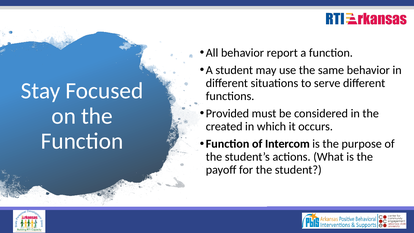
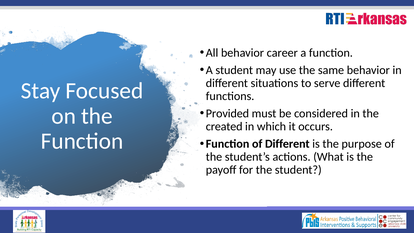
report: report -> career
of Intercom: Intercom -> Different
